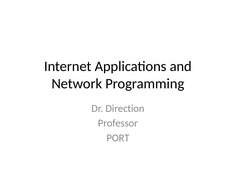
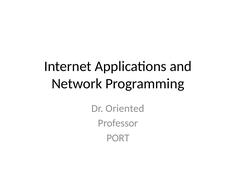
Direction: Direction -> Oriented
